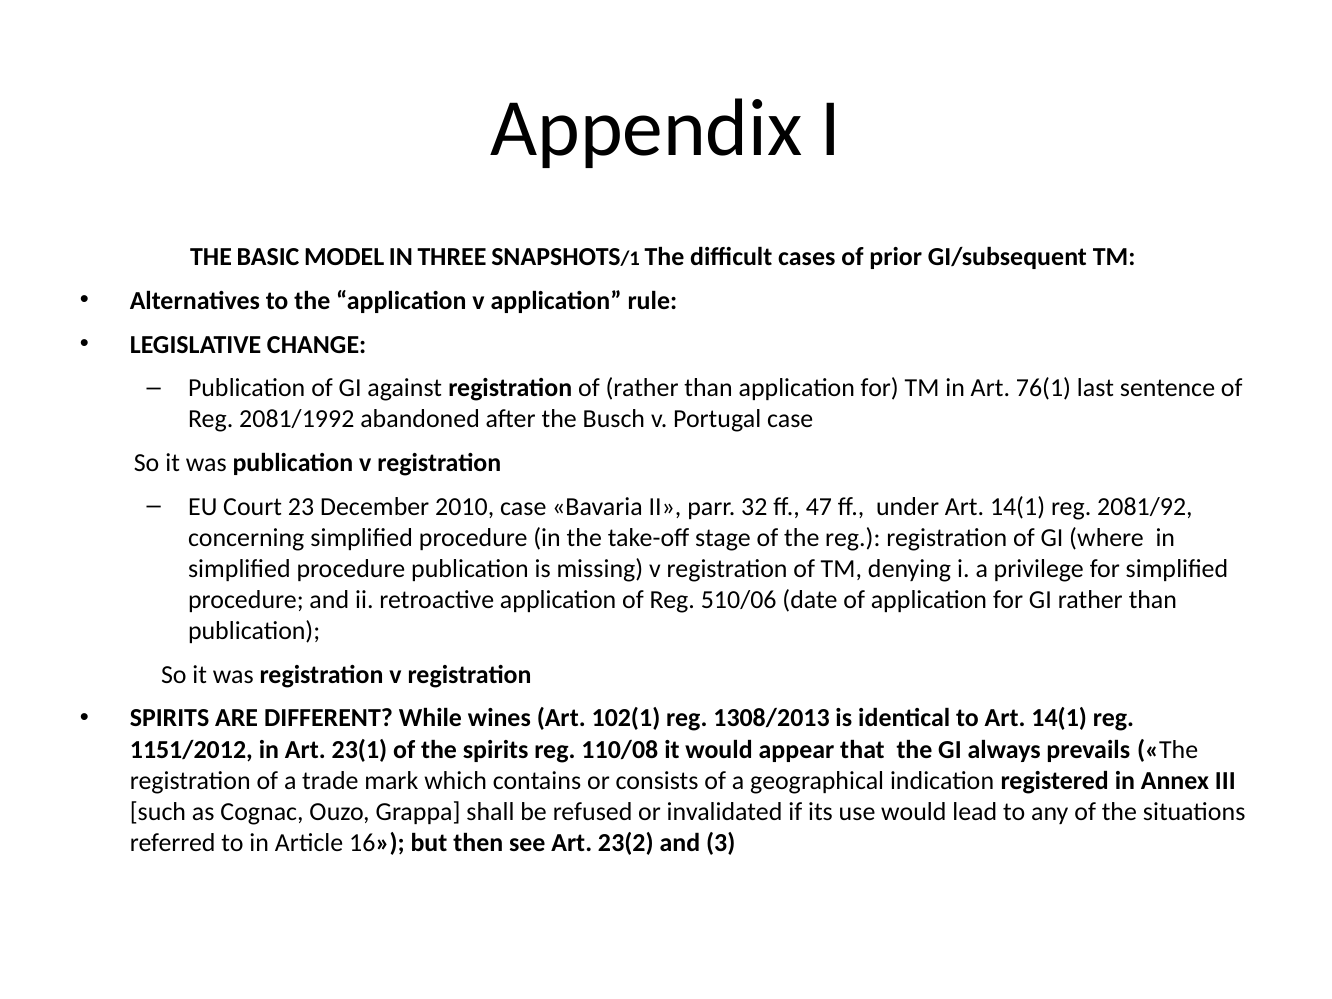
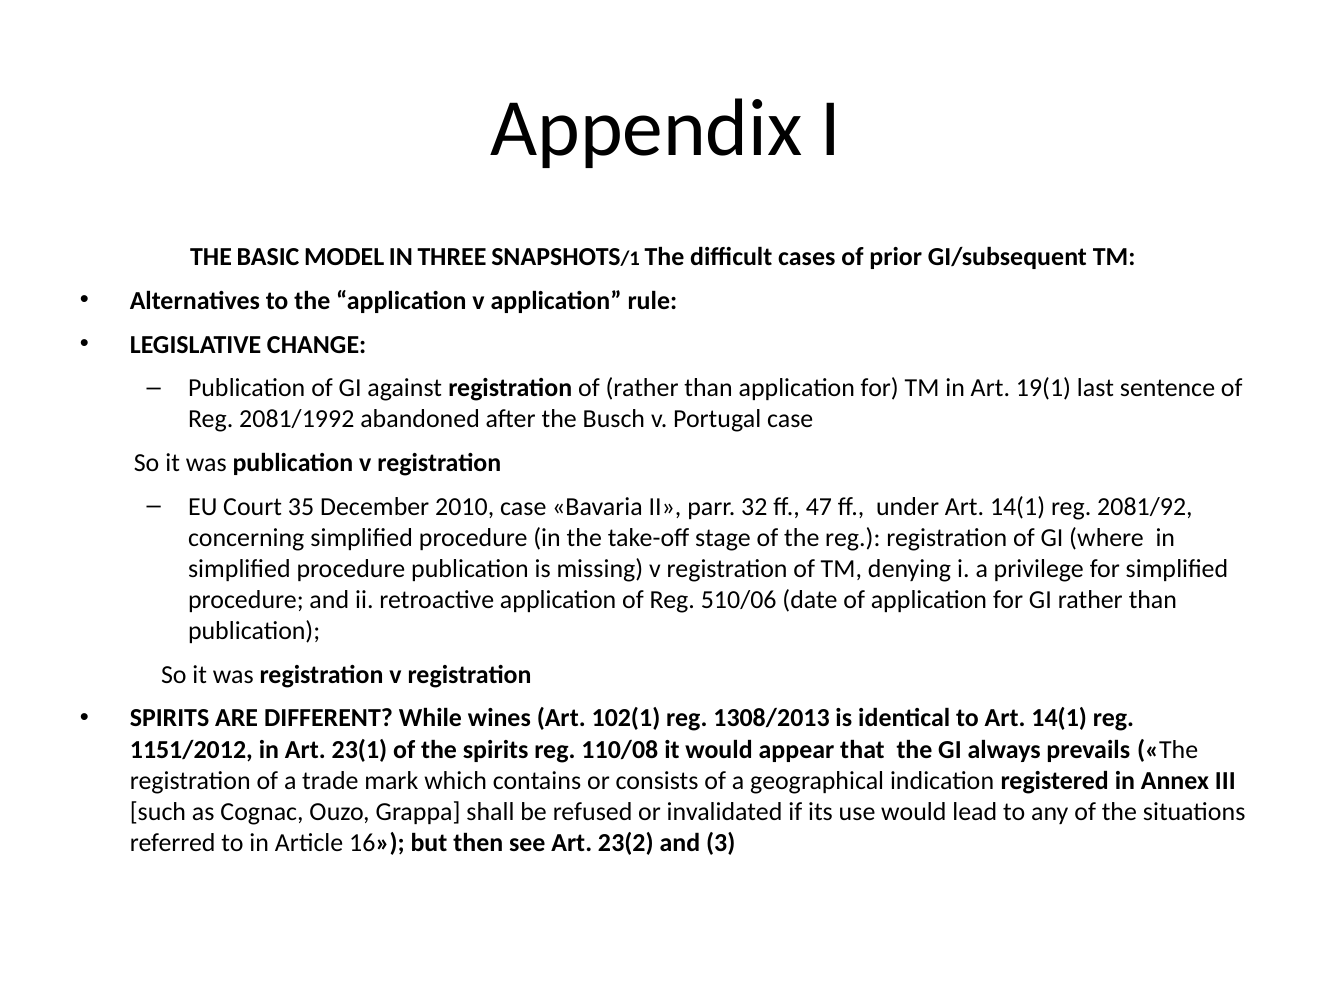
76(1: 76(1 -> 19(1
23: 23 -> 35
